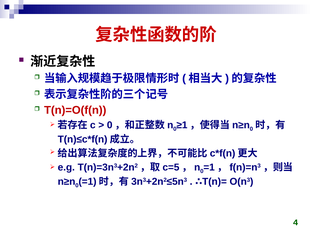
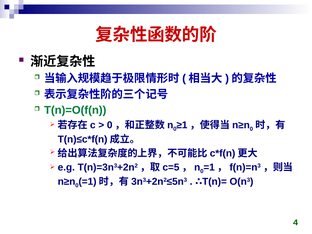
T(n)=O(f(n colour: red -> green
